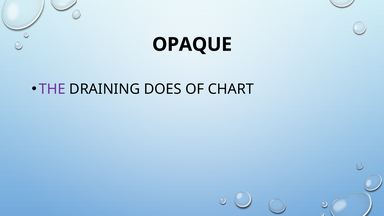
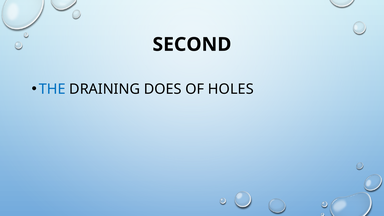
OPAQUE: OPAQUE -> SECOND
THE colour: purple -> blue
CHART: CHART -> HOLES
